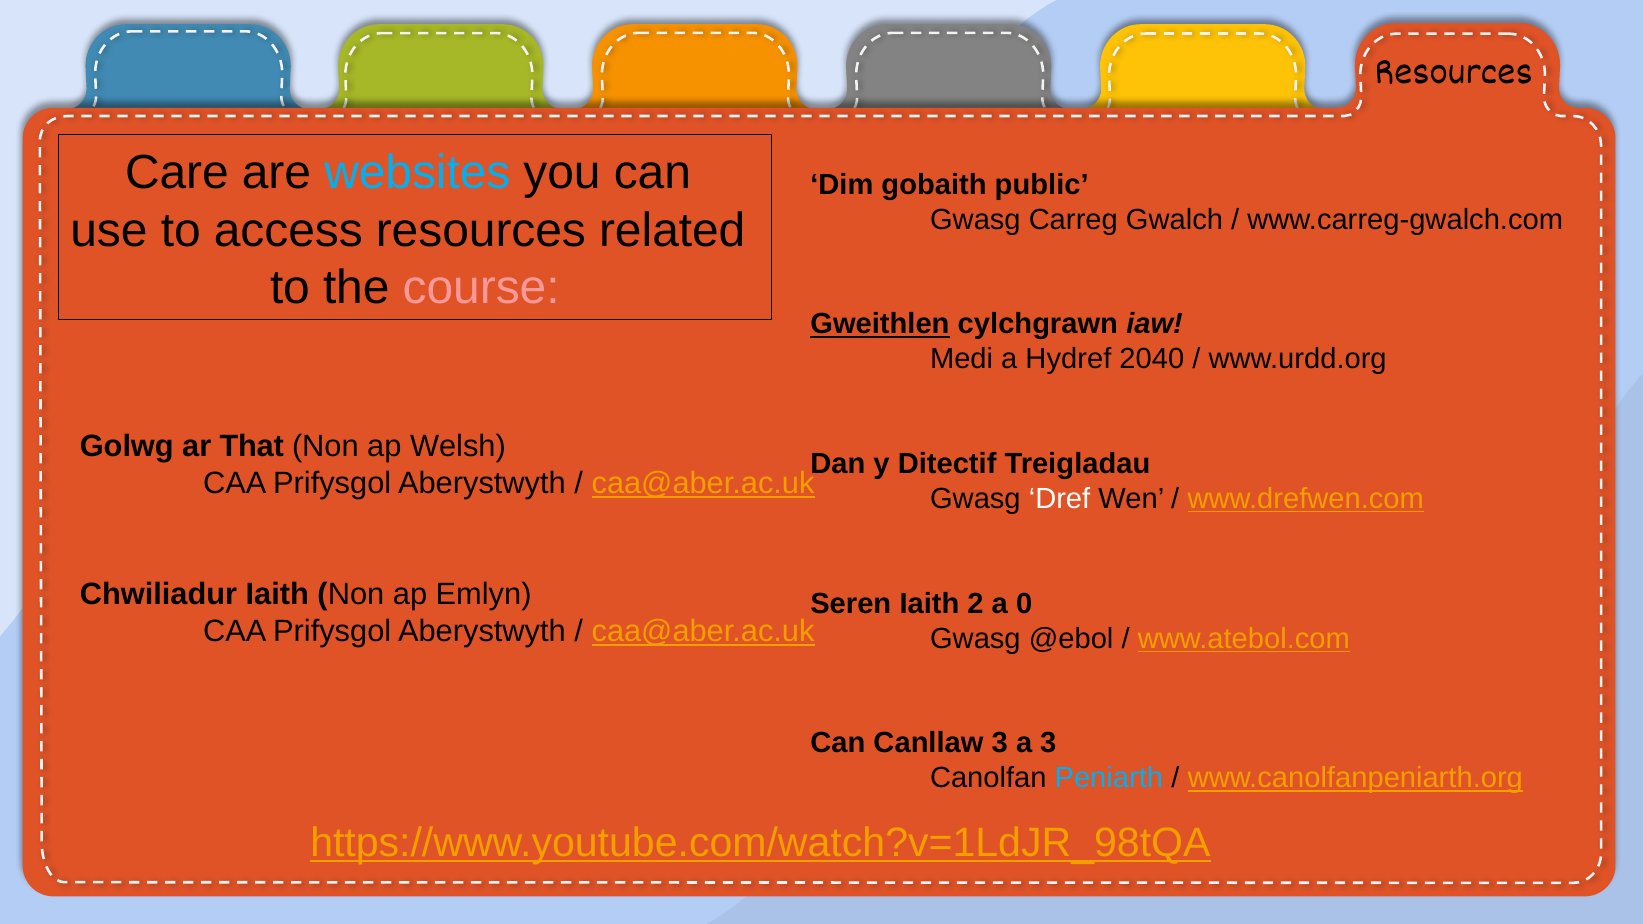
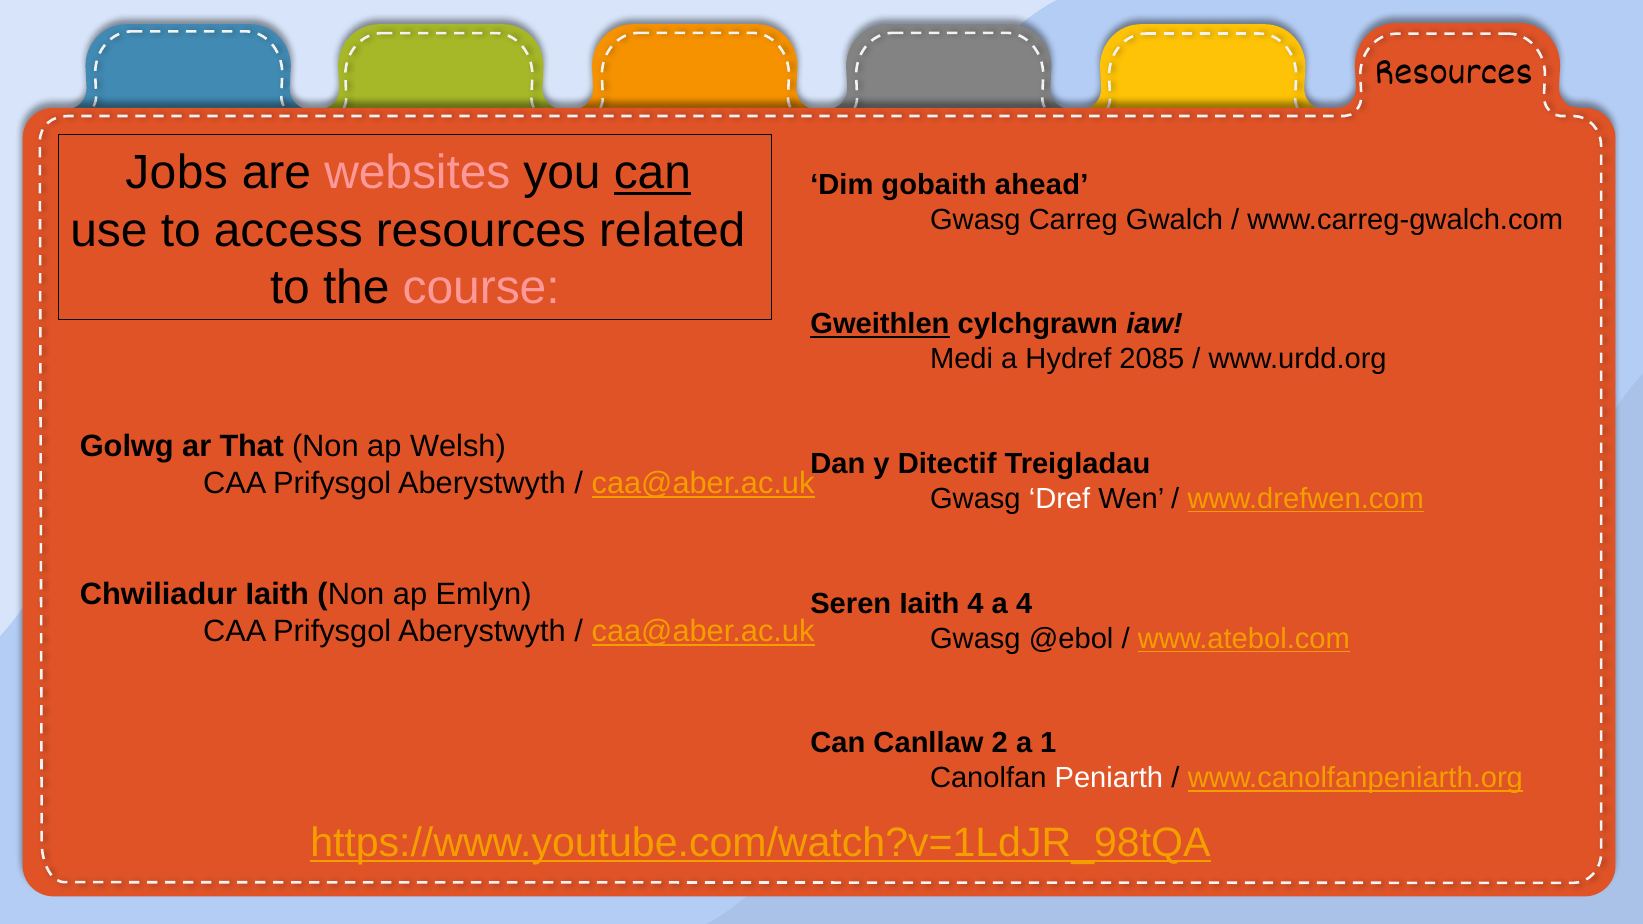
Care: Care -> Jobs
websites colour: light blue -> pink
can at (652, 173) underline: none -> present
public: public -> ahead
2040: 2040 -> 2085
Iaith 2: 2 -> 4
a 0: 0 -> 4
Canllaw 3: 3 -> 2
a 3: 3 -> 1
Peniarth colour: light blue -> white
